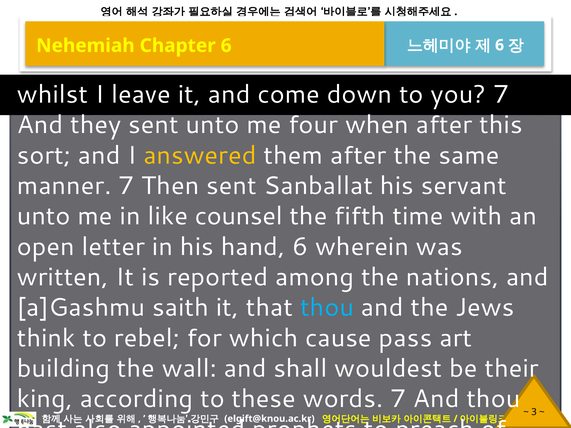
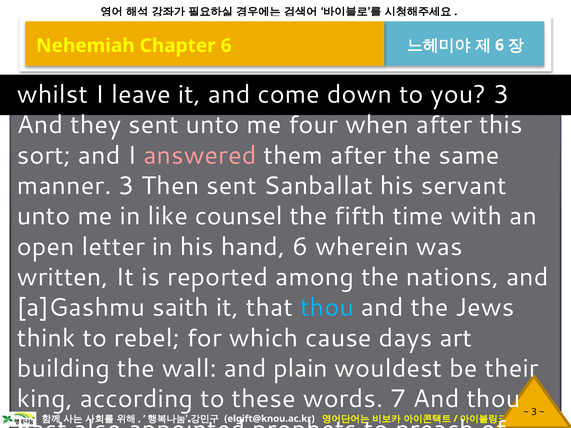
you 7: 7 -> 3
answered colour: yellow -> pink
manner 7: 7 -> 3
pass: pass -> days
shall: shall -> plain
